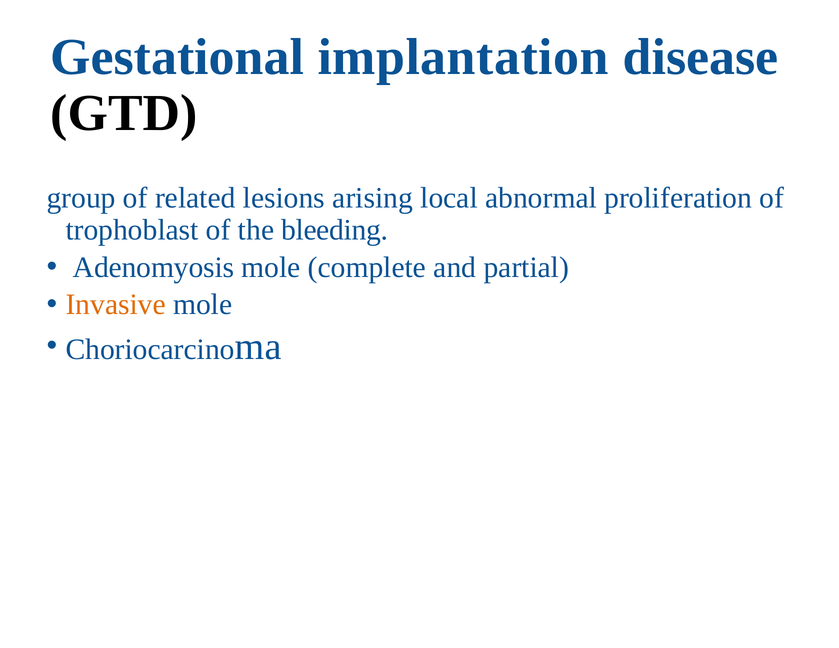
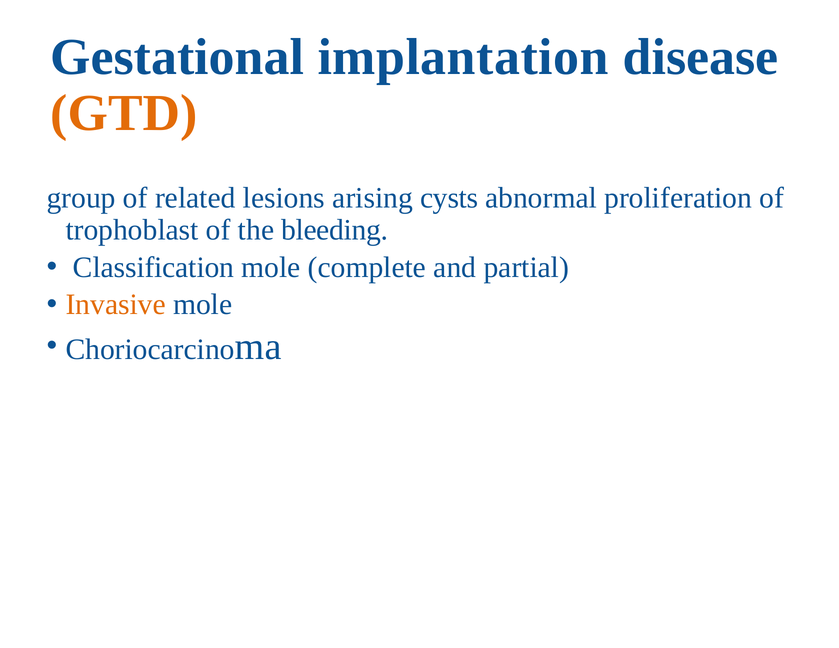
GTD colour: black -> orange
local: local -> cysts
Adenomyosis: Adenomyosis -> Classification
